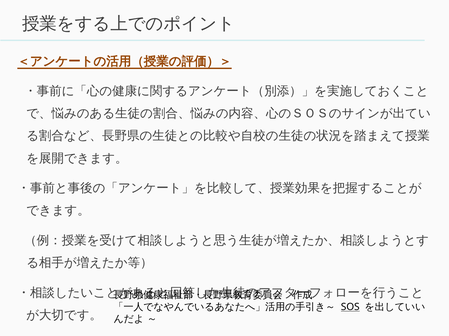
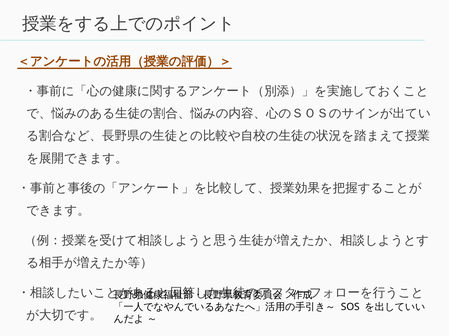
SOS underline: present -> none
